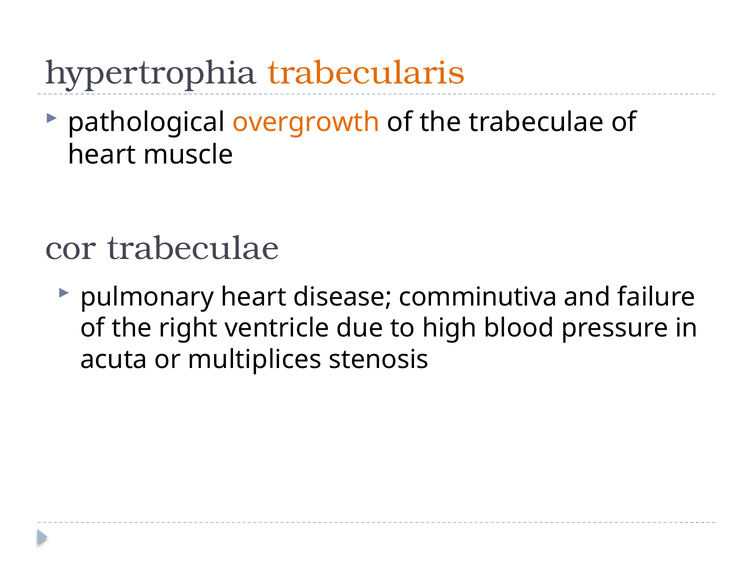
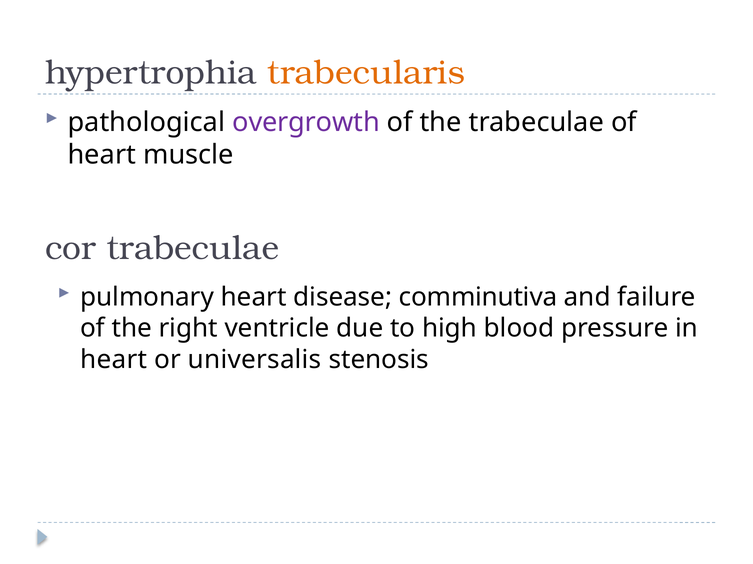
overgrowth colour: orange -> purple
acuta at (114, 360): acuta -> heart
multiplices: multiplices -> universalis
